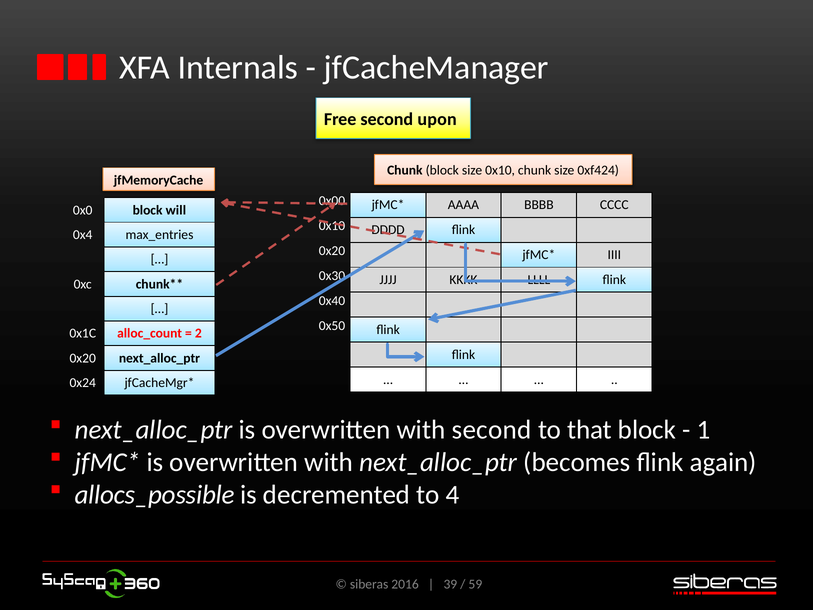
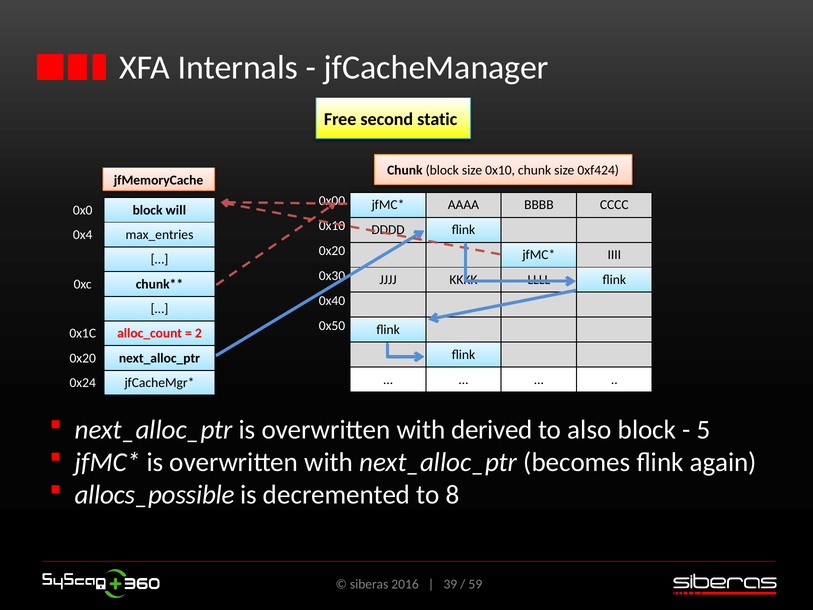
upon: upon -> static
with second: second -> derived
that: that -> also
1: 1 -> 5
4: 4 -> 8
